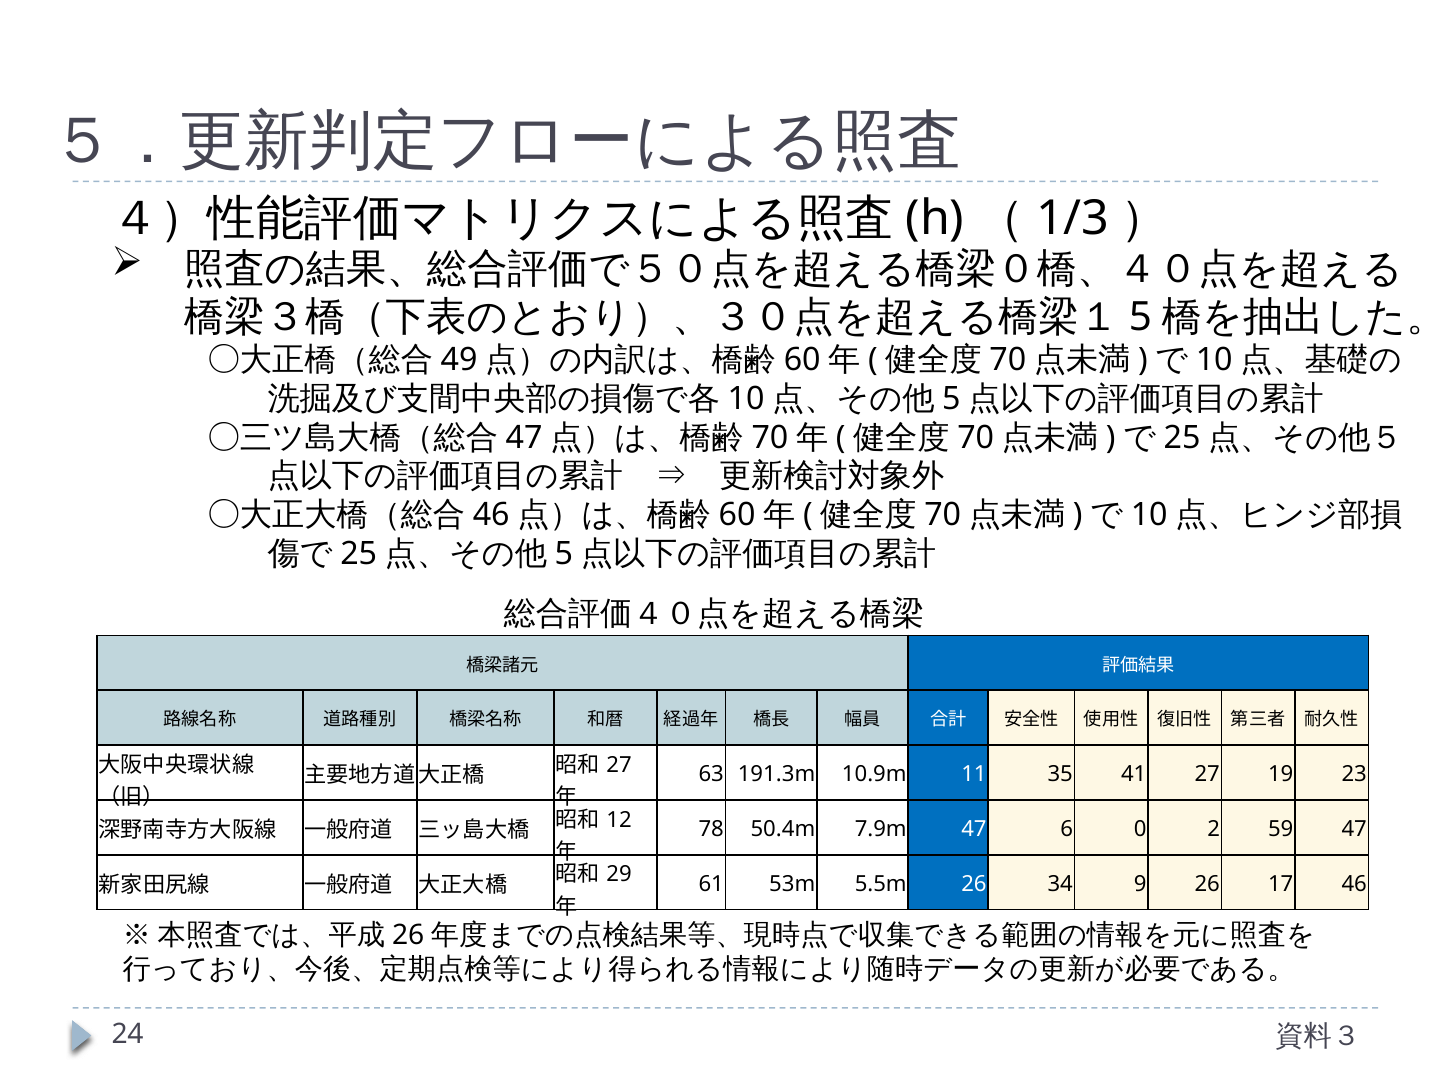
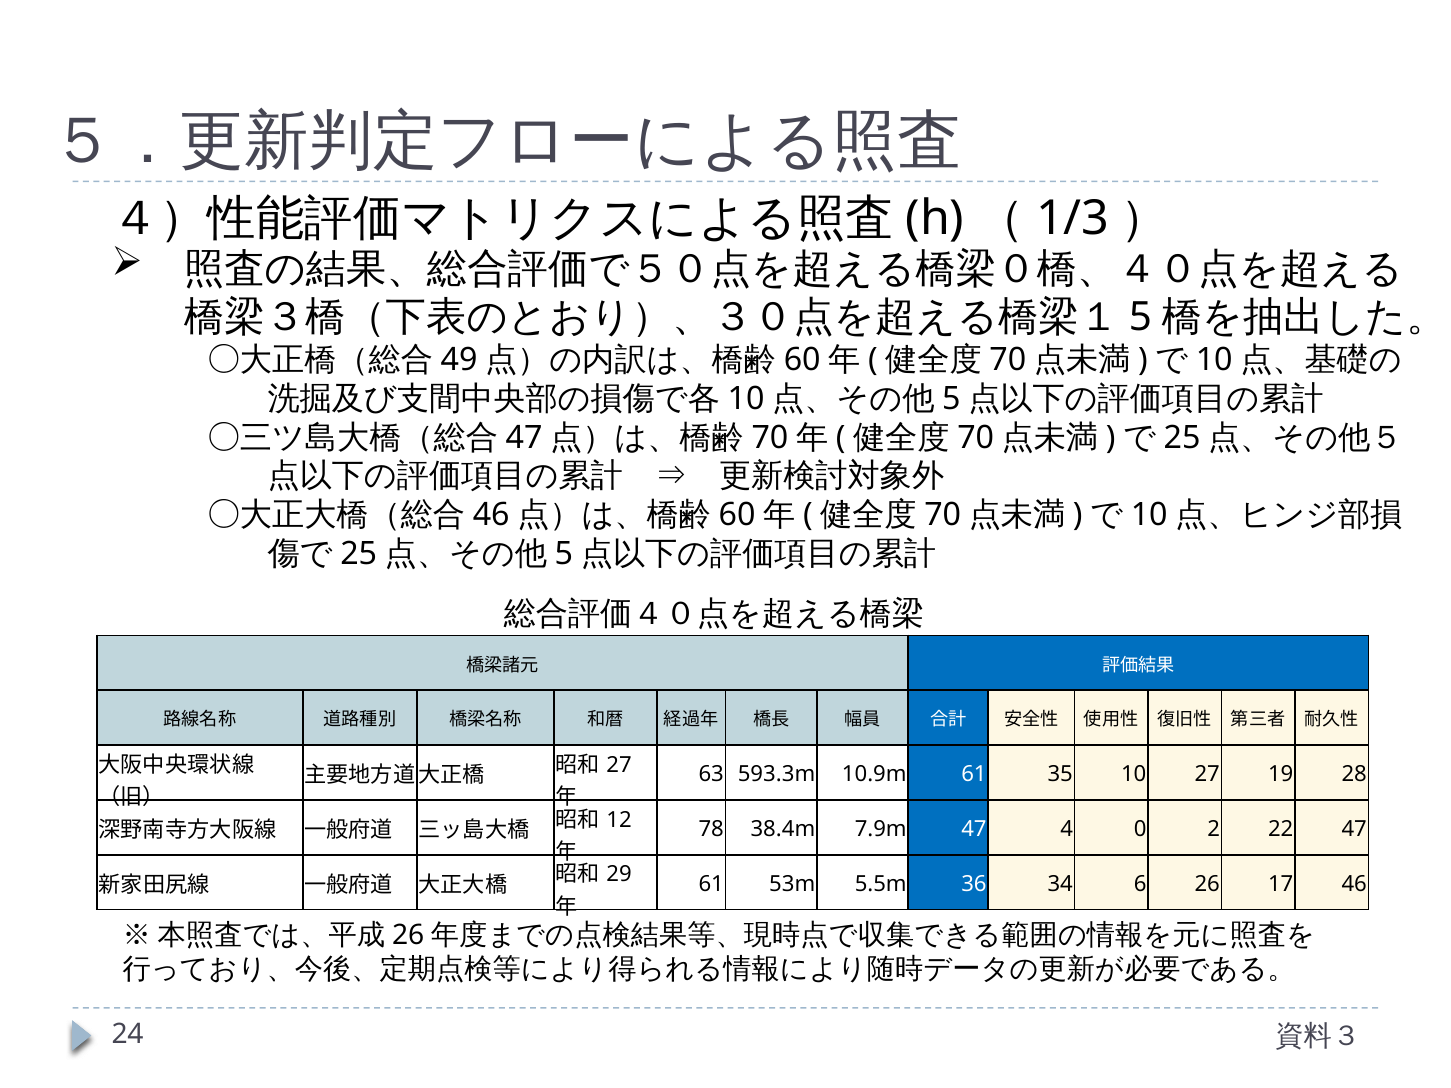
191.3m: 191.3m -> 593.3m
10.9m 11: 11 -> 61
41: 41 -> 10
23: 23 -> 28
50.4m: 50.4m -> 38.4m
6: 6 -> 4
59: 59 -> 22
5.5m 26: 26 -> 36
9: 9 -> 6
